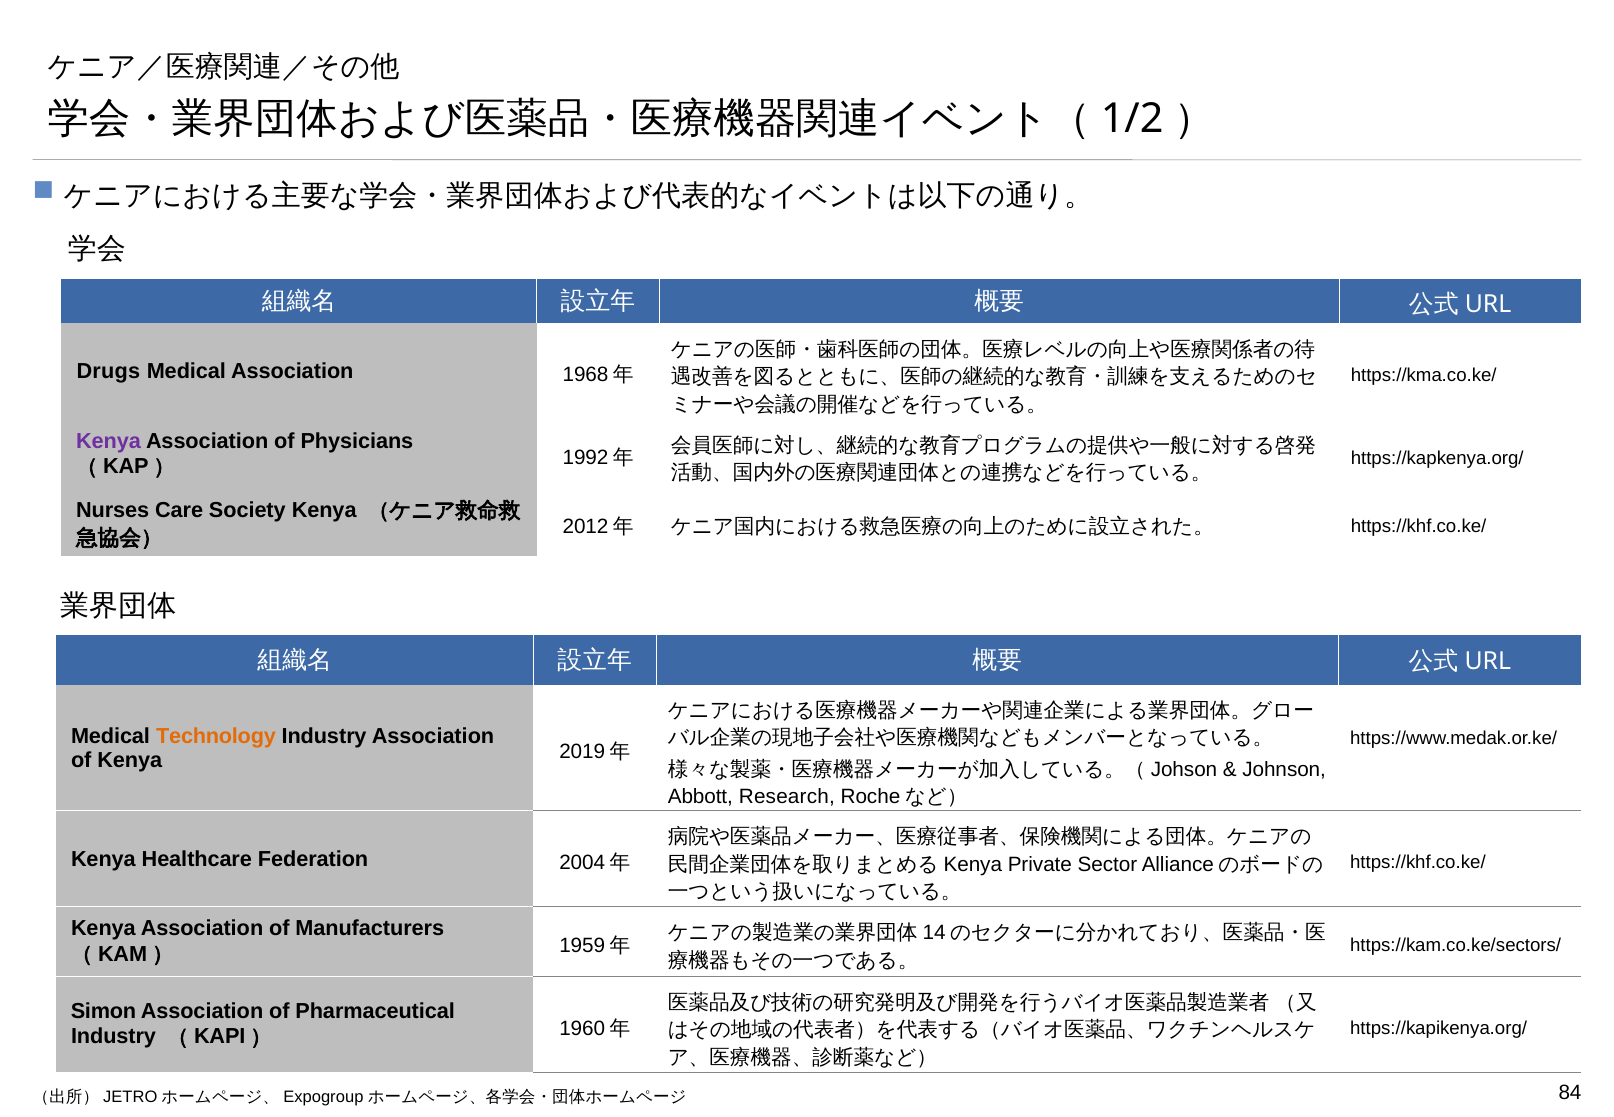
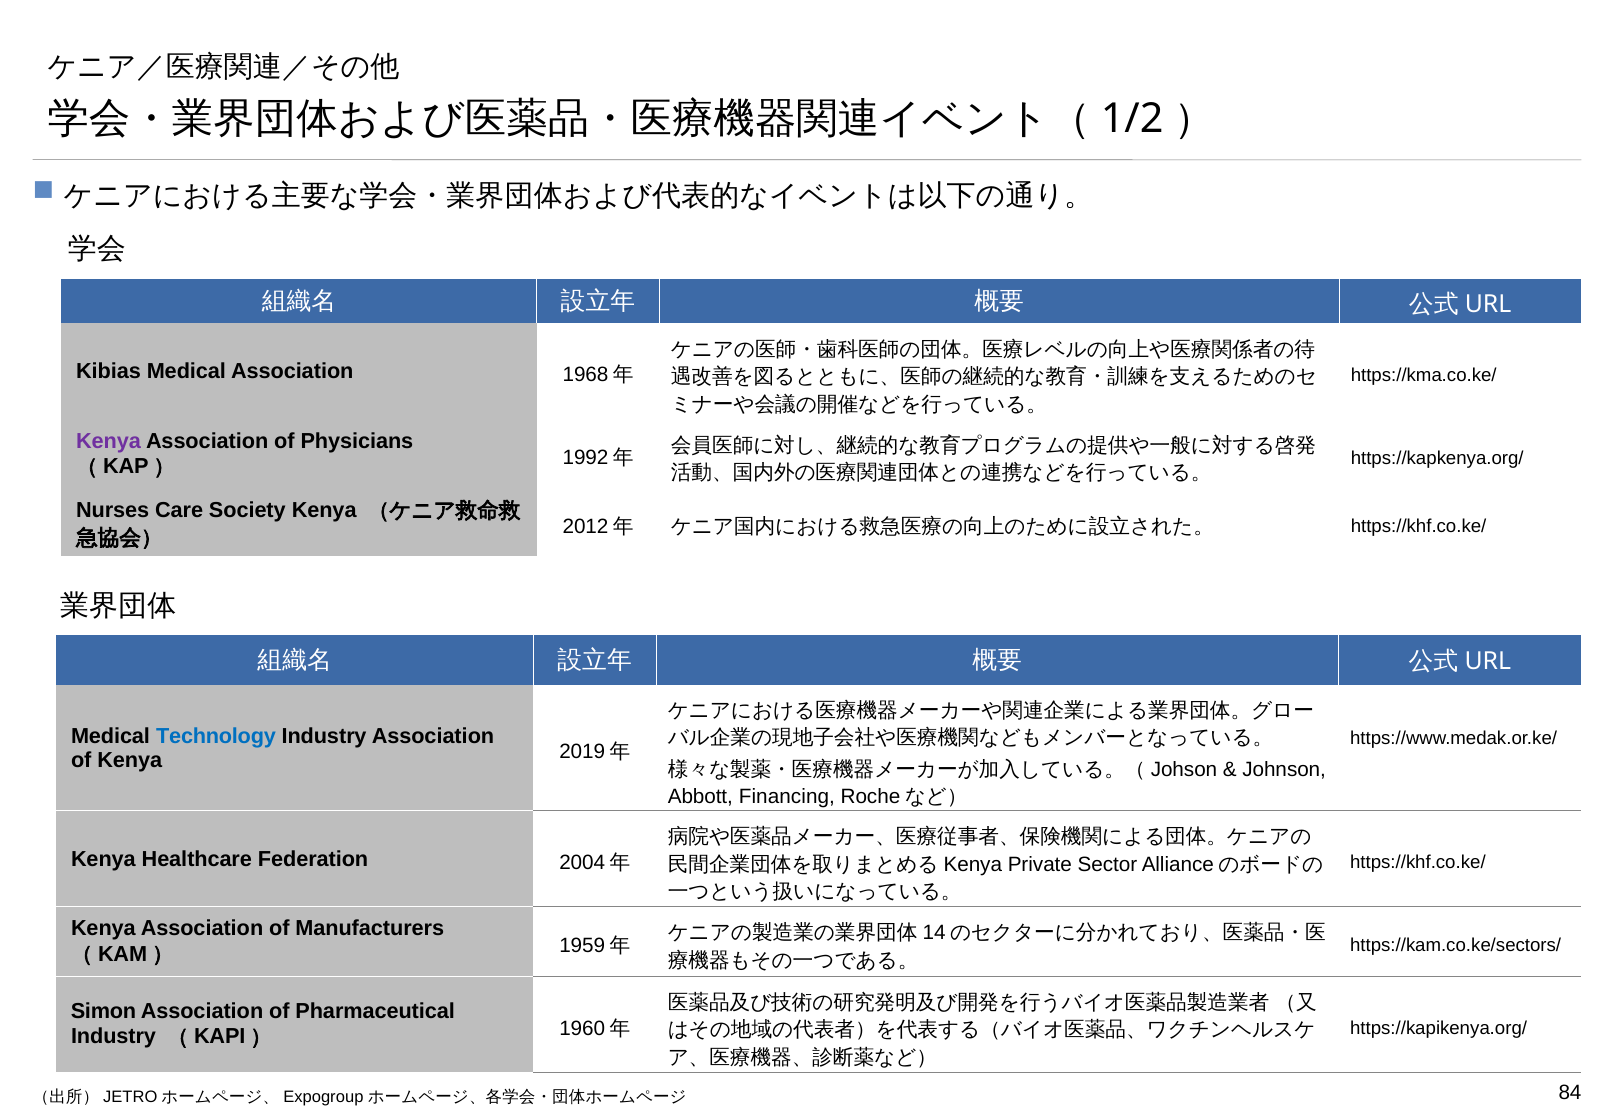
Drugs: Drugs -> Kibias
Technology colour: orange -> blue
Research: Research -> Financing
